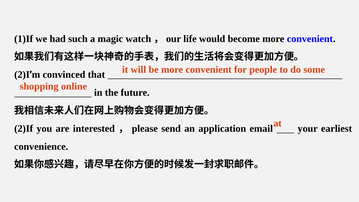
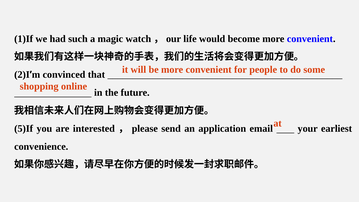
2)If: 2)If -> 5)If
